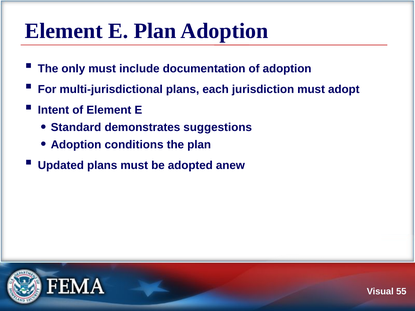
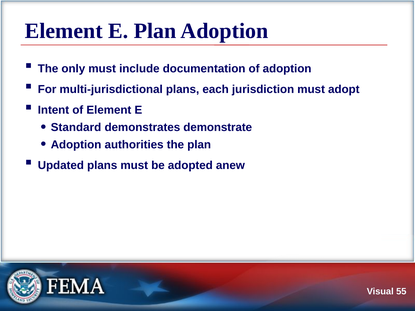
suggestions: suggestions -> demonstrate
conditions: conditions -> authorities
